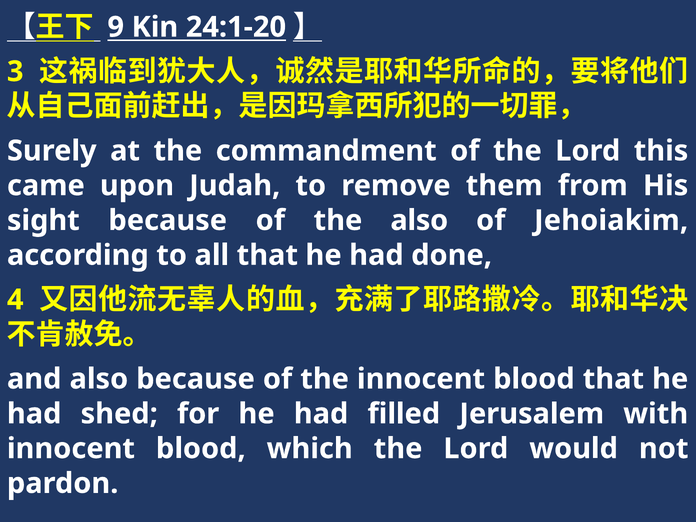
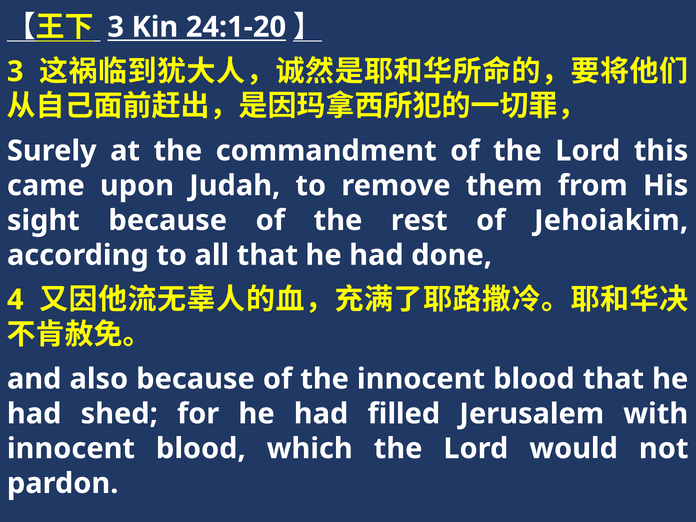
9 at (116, 27): 9 -> 3
the also: also -> rest
